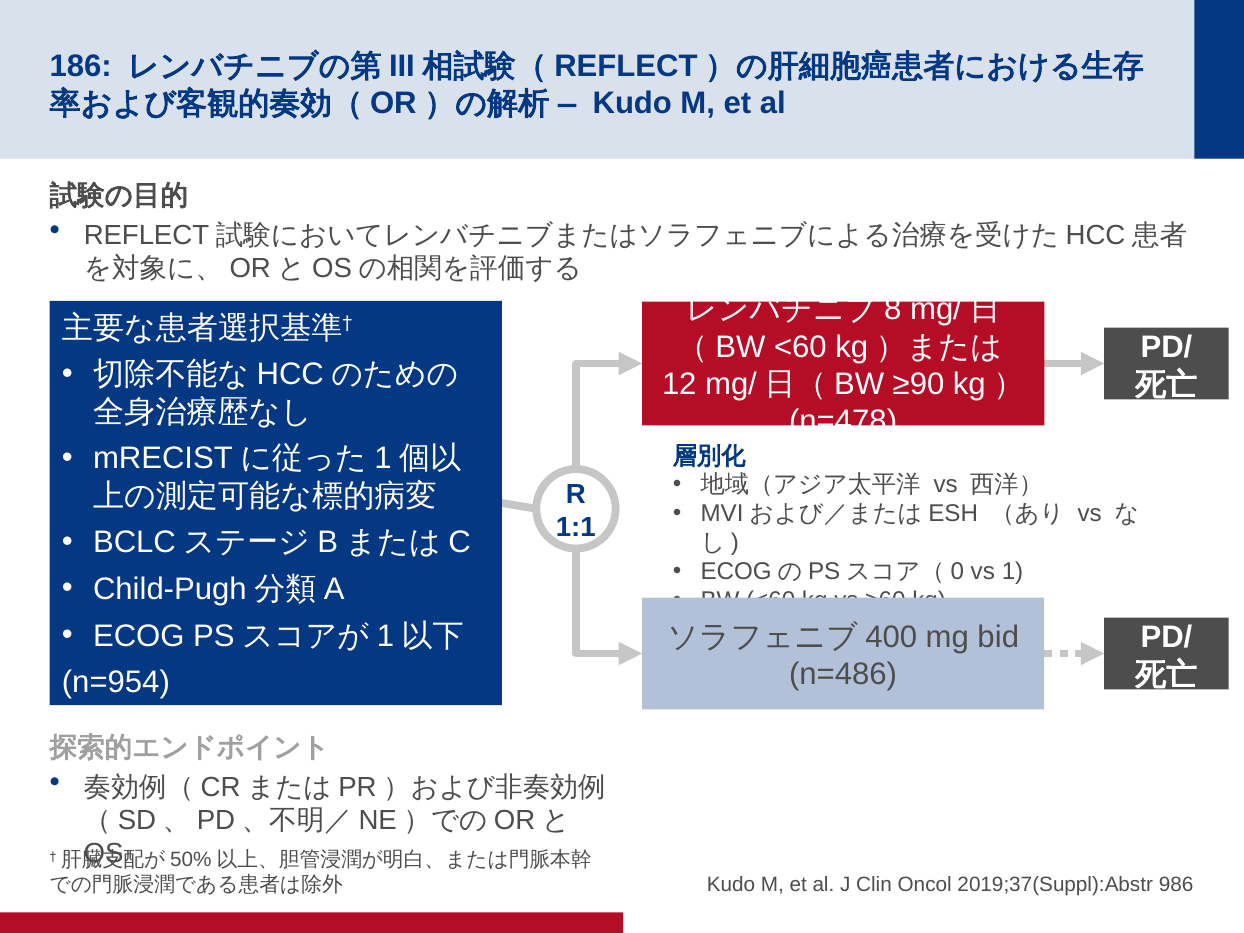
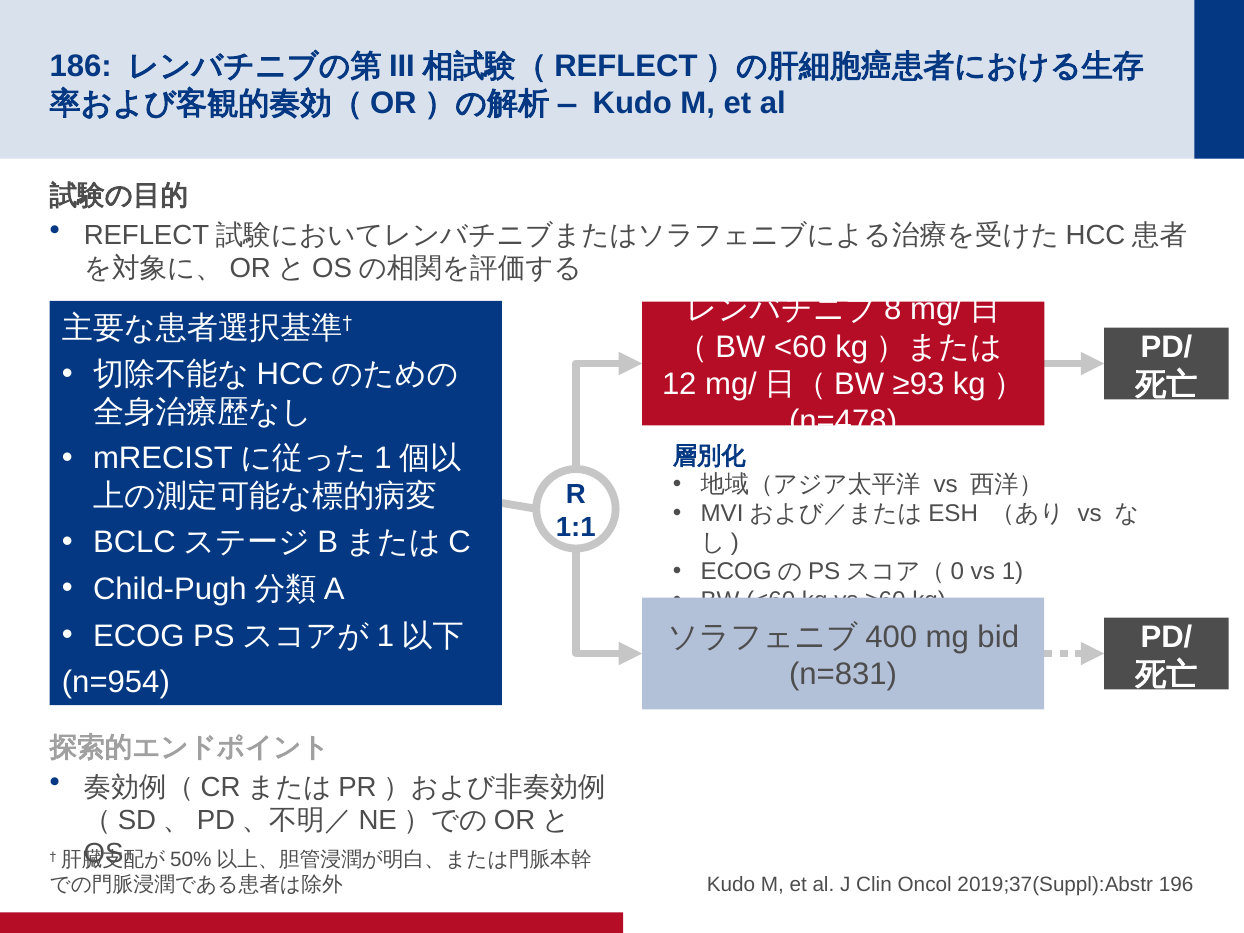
≥90: ≥90 -> ≥93
n=486: n=486 -> n=831
986: 986 -> 196
